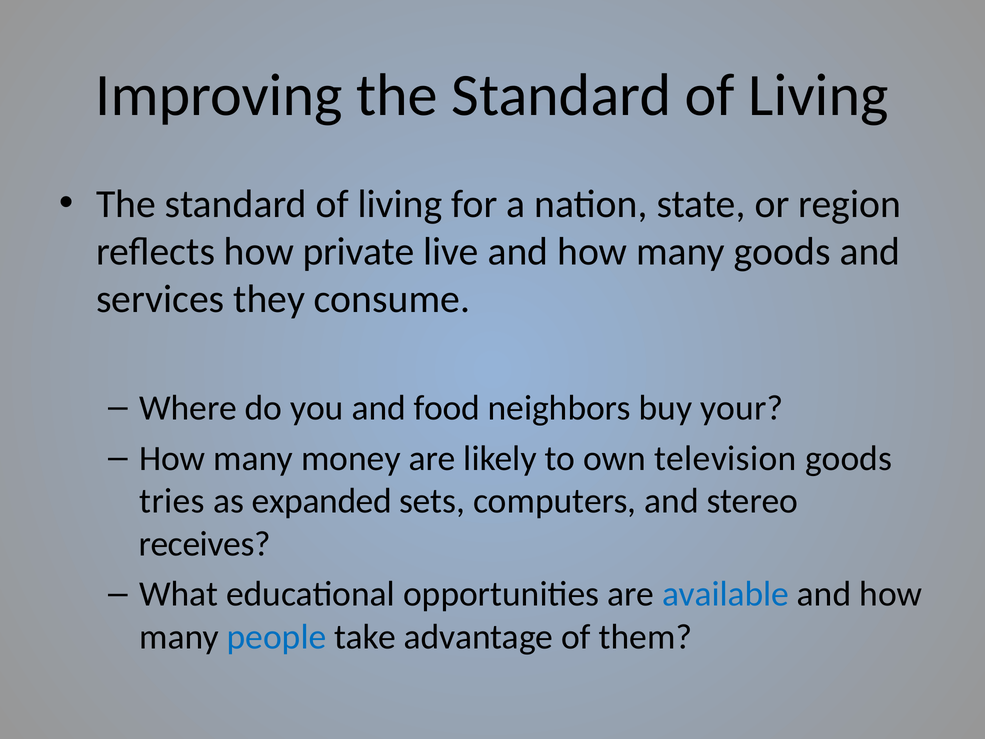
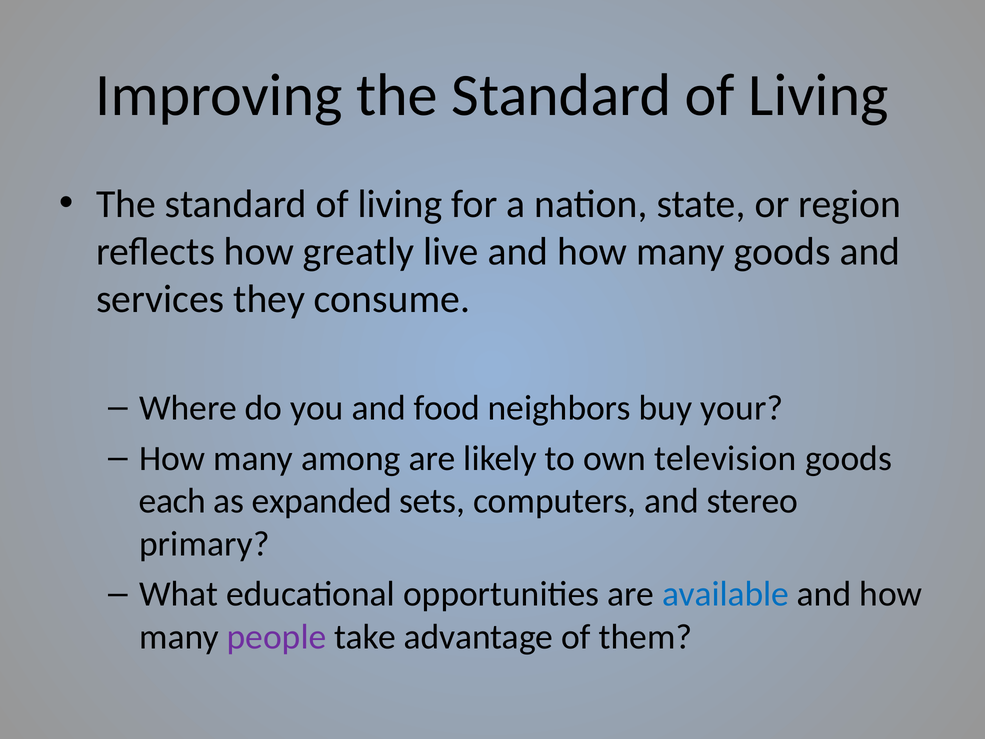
private: private -> greatly
money: money -> among
tries: tries -> each
receives: receives -> primary
people colour: blue -> purple
